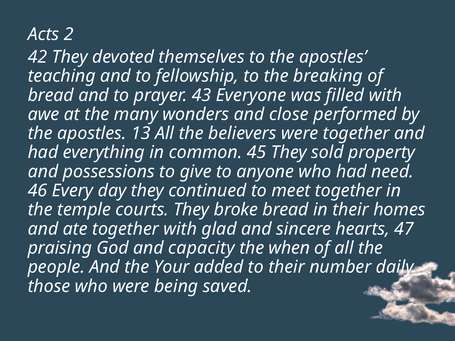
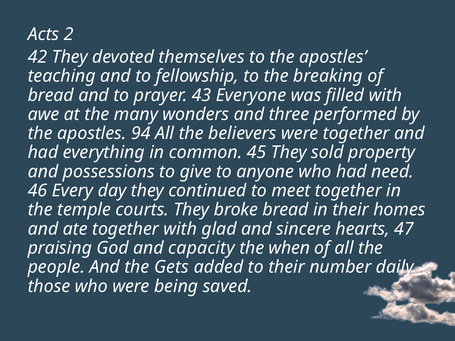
close: close -> three
13: 13 -> 94
Your: Your -> Gets
